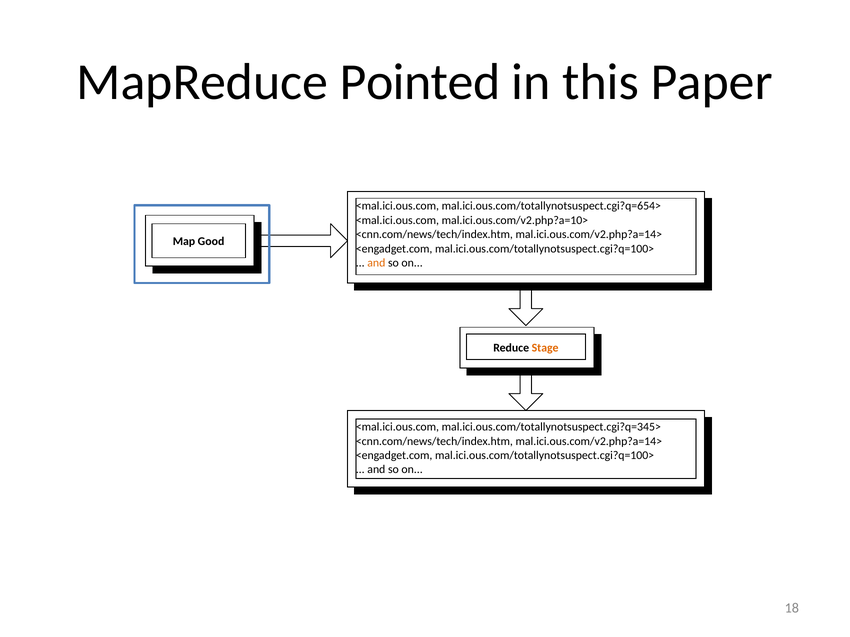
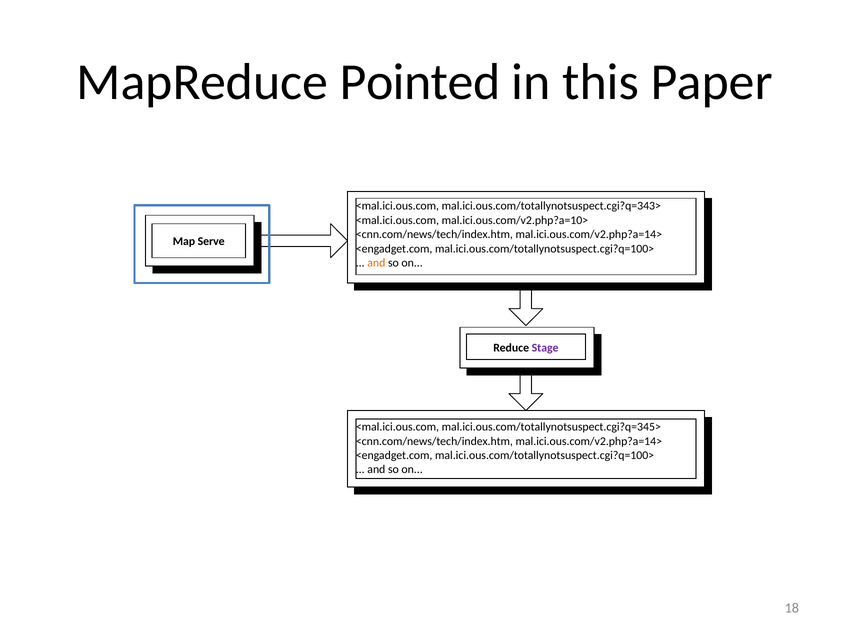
mal.ici.ous.com/totallynotsuspect.cgi?q=654>: mal.ici.ous.com/totallynotsuspect.cgi?q=654> -> mal.ici.ous.com/totallynotsuspect.cgi?q=343>
Good: Good -> Serve
Stage colour: orange -> purple
